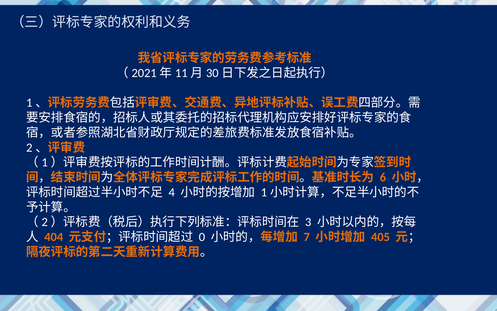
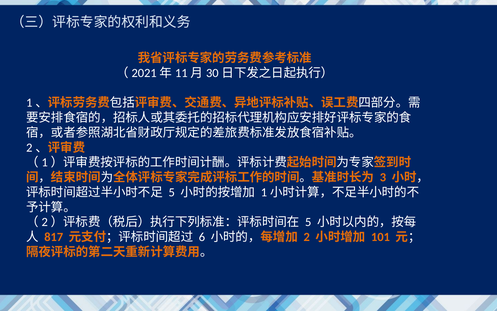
6: 6 -> 3
4 at (172, 192): 4 -> 5
3 at (308, 222): 3 -> 5
404: 404 -> 817
0: 0 -> 6
7: 7 -> 2
405: 405 -> 101
